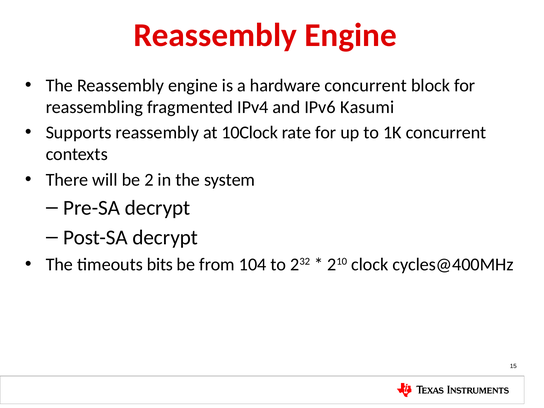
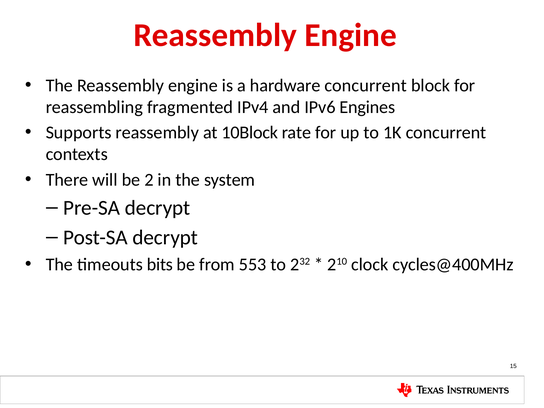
Kasumi: Kasumi -> Engines
10Clock: 10Clock -> 10Block
104: 104 -> 553
